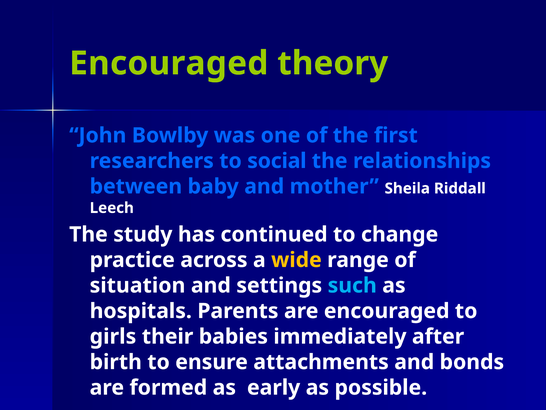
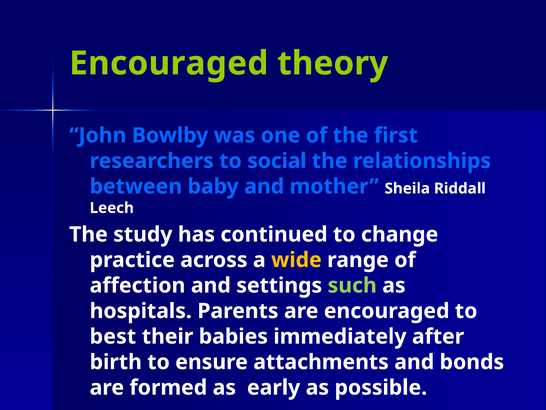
situation: situation -> affection
such colour: light blue -> light green
girls: girls -> best
